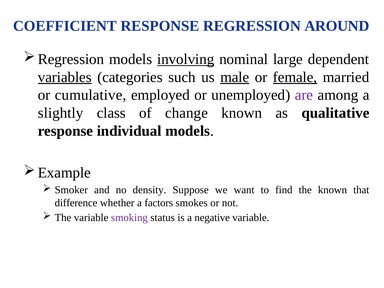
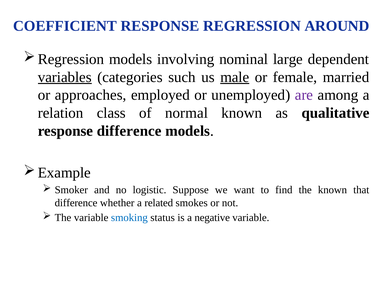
involving underline: present -> none
female underline: present -> none
cumulative: cumulative -> approaches
slightly: slightly -> relation
change: change -> normal
response individual: individual -> difference
density: density -> logistic
factors: factors -> related
smoking colour: purple -> blue
